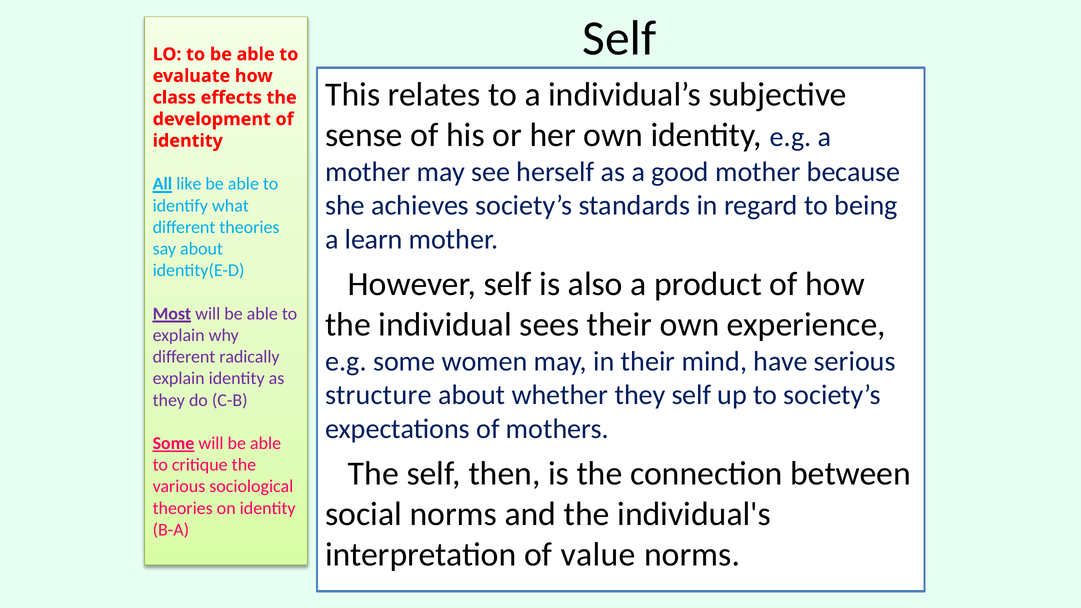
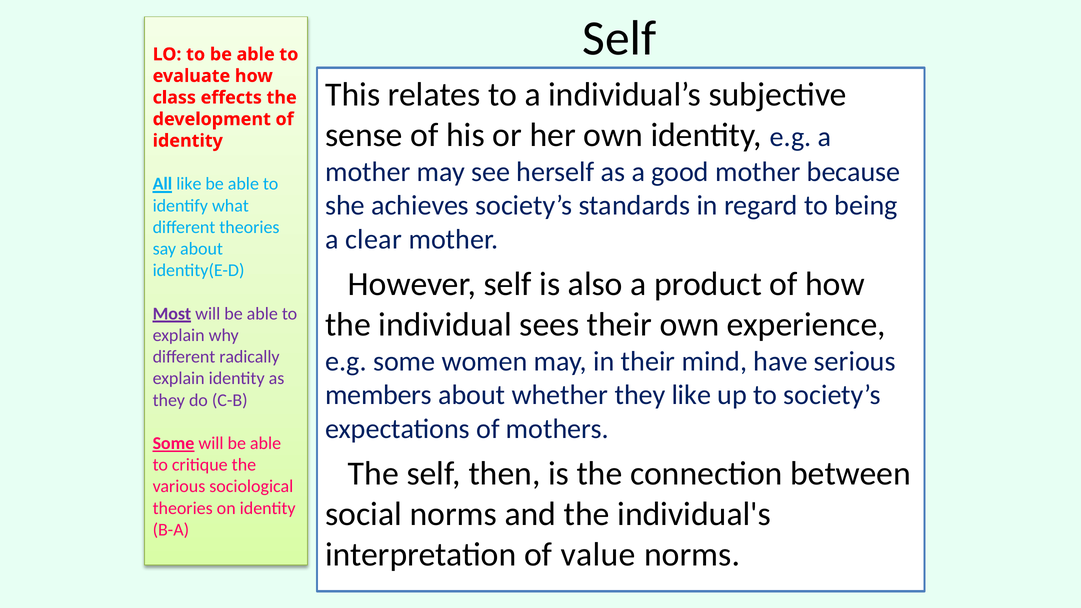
learn: learn -> clear
structure: structure -> members
they self: self -> like
